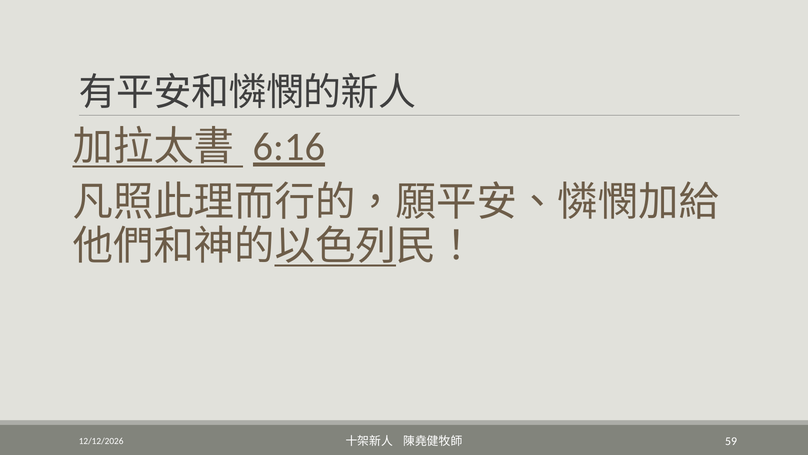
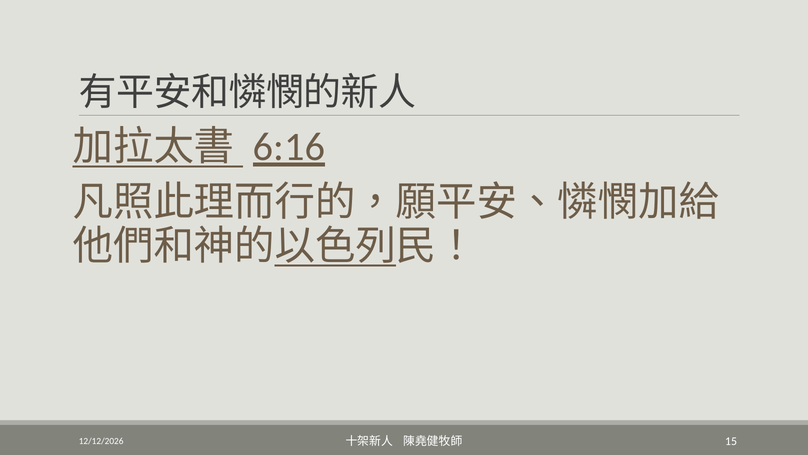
59: 59 -> 15
